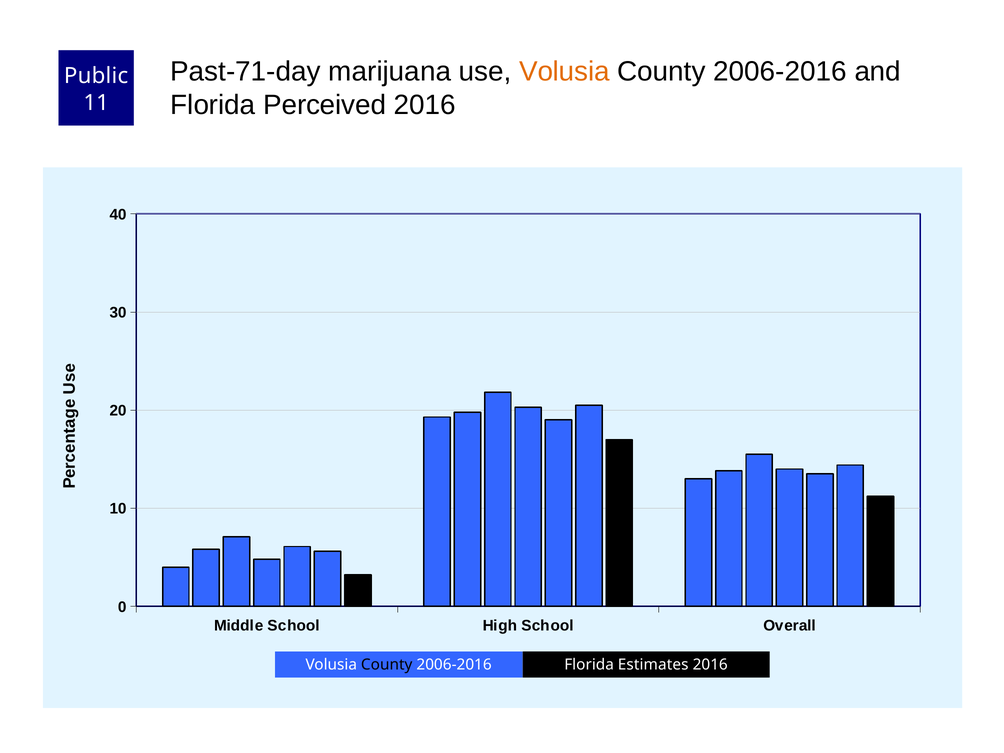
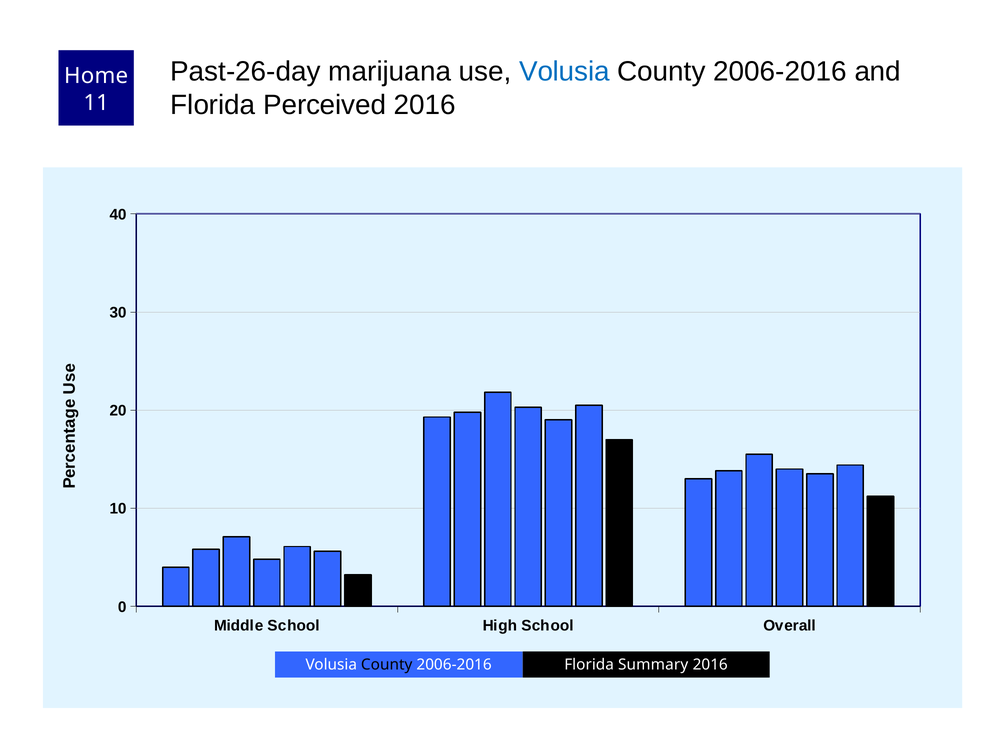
Past-71-day: Past-71-day -> Past-26-day
Volusia at (564, 71) colour: orange -> blue
Public: Public -> Home
Estimates: Estimates -> Summary
